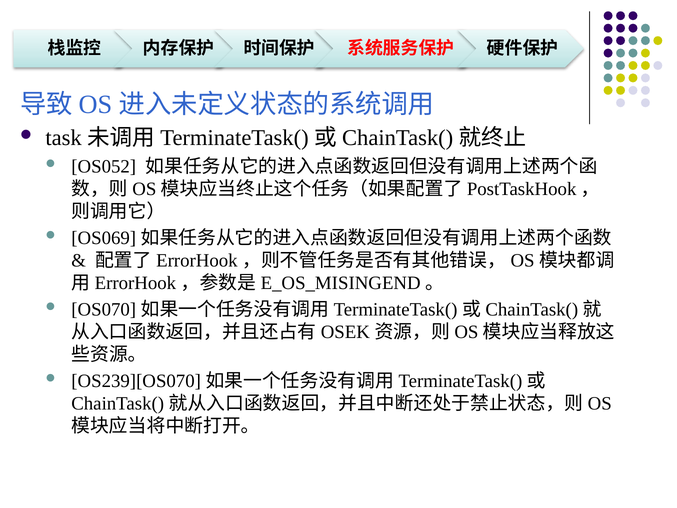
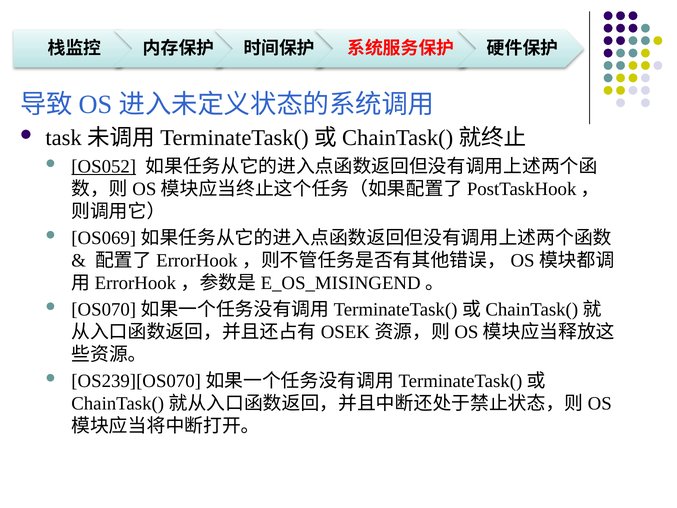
OS052 underline: none -> present
